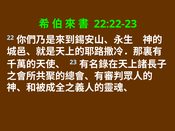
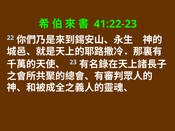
22:22-23: 22:22-23 -> 41:22-23
